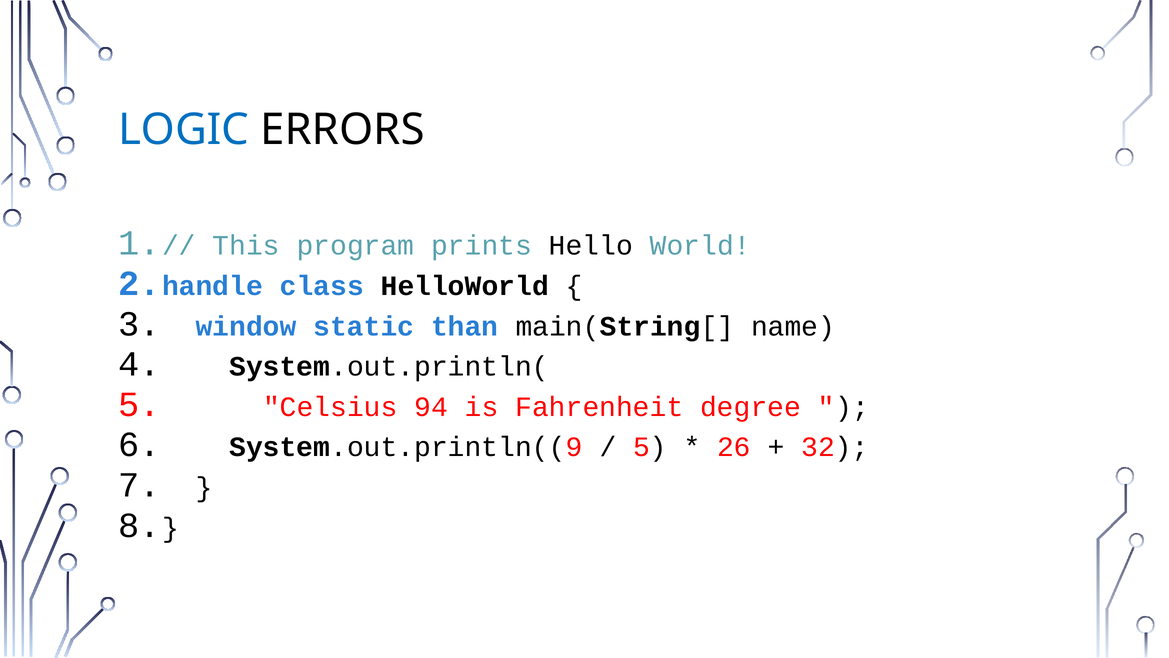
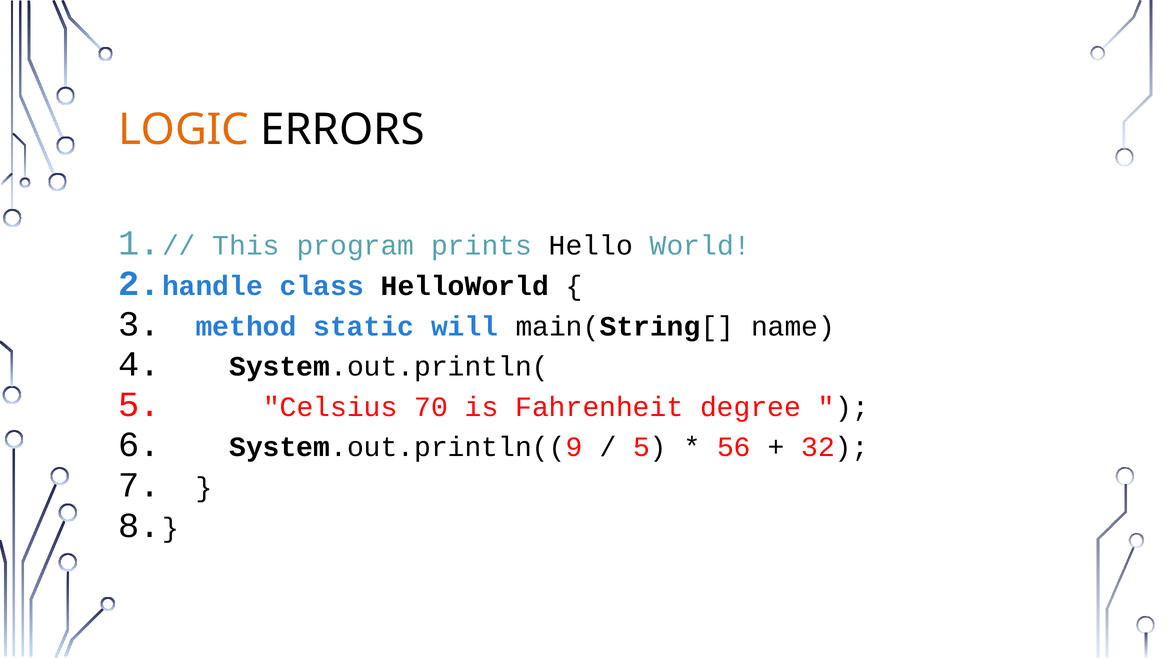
LOGIC colour: blue -> orange
window: window -> method
than: than -> will
94: 94 -> 70
26: 26 -> 56
